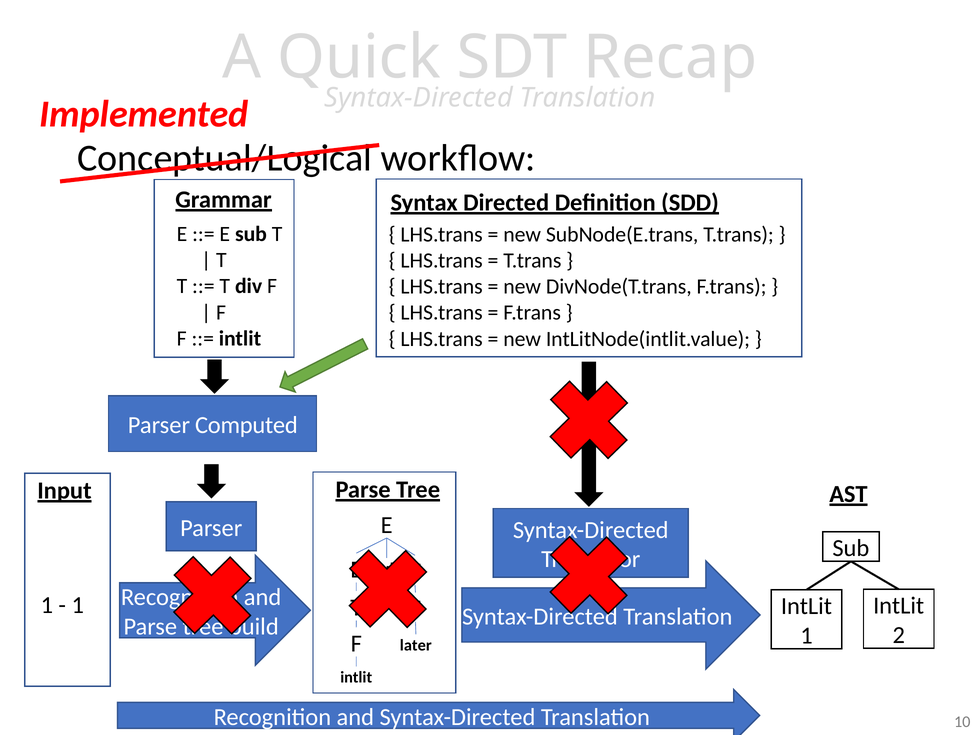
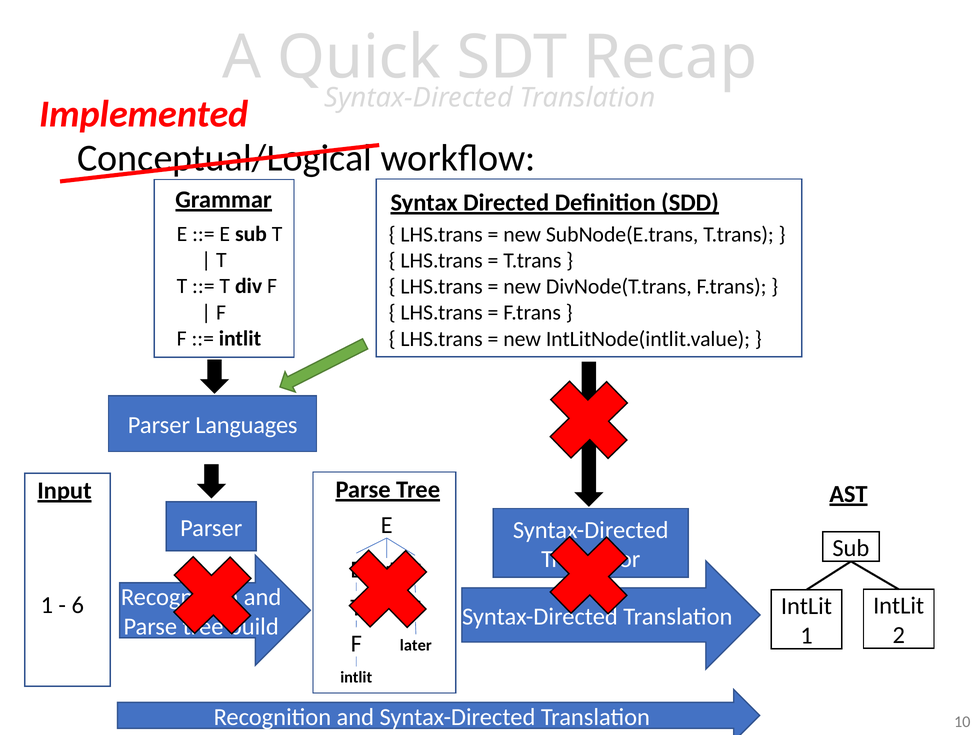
Computed: Computed -> Languages
1 at (78, 605): 1 -> 6
